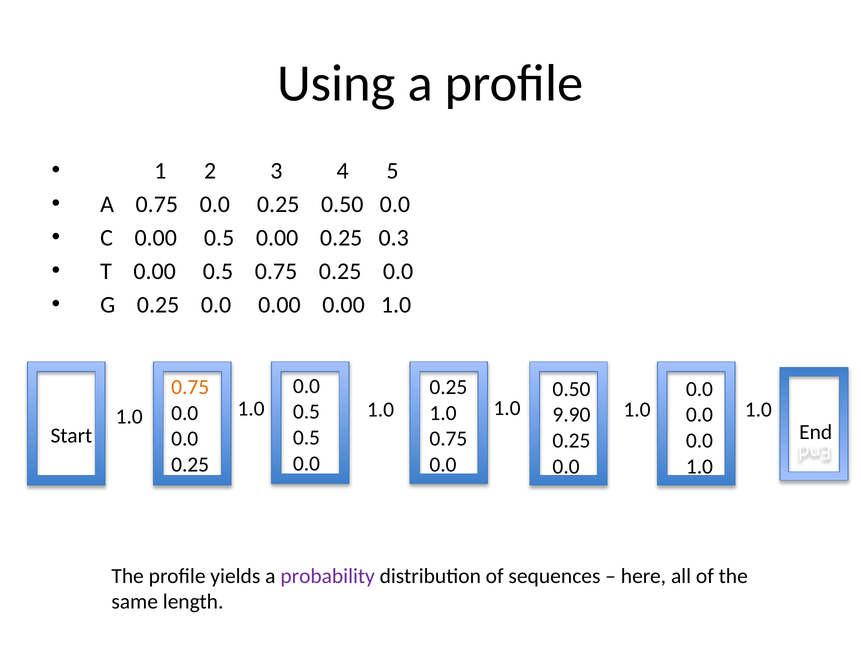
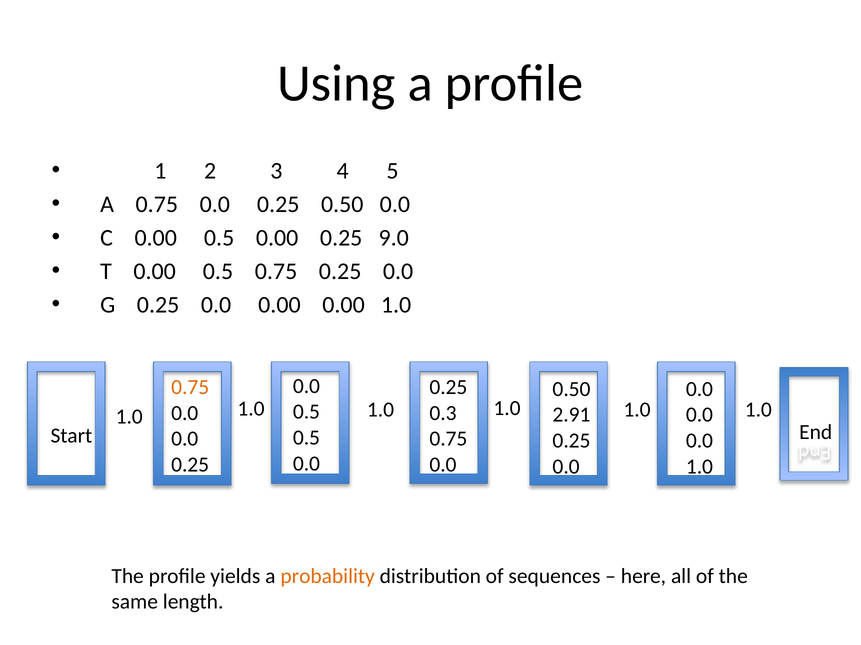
0.3: 0.3 -> 9.0
1.0 at (443, 414): 1.0 -> 0.3
9.90: 9.90 -> 2.91
probability colour: purple -> orange
